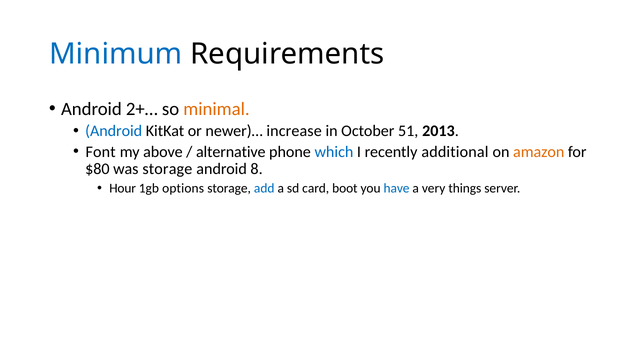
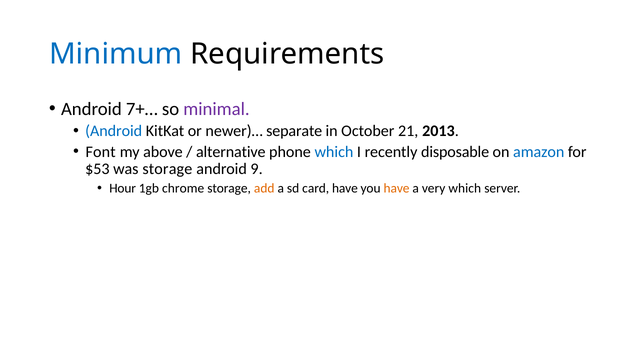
2+…: 2+… -> 7+…
minimal colour: orange -> purple
increase: increase -> separate
51: 51 -> 21
additional: additional -> disposable
amazon colour: orange -> blue
$80: $80 -> $53
8: 8 -> 9
options: options -> chrome
add colour: blue -> orange
card boot: boot -> have
have at (397, 188) colour: blue -> orange
very things: things -> which
